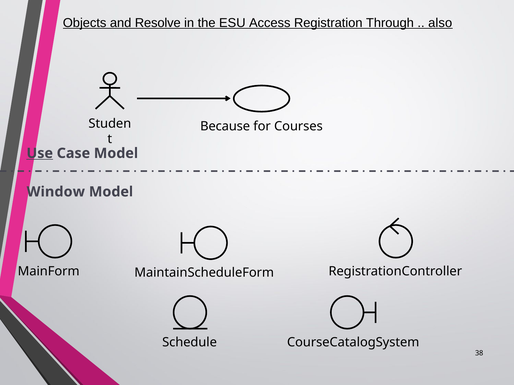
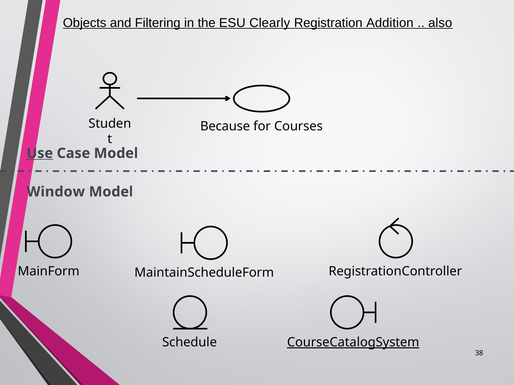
Resolve: Resolve -> Filtering
Access: Access -> Clearly
Through: Through -> Addition
CourseCatalogSystem underline: none -> present
